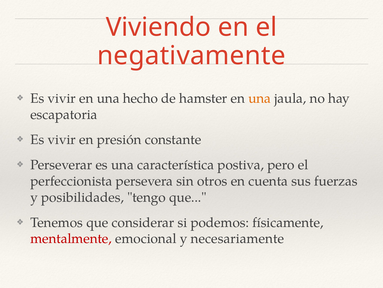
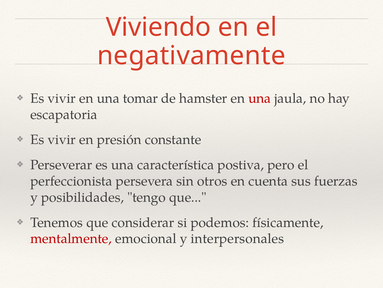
hecho: hecho -> tomar
una at (260, 98) colour: orange -> red
necesariamente: necesariamente -> interpersonales
